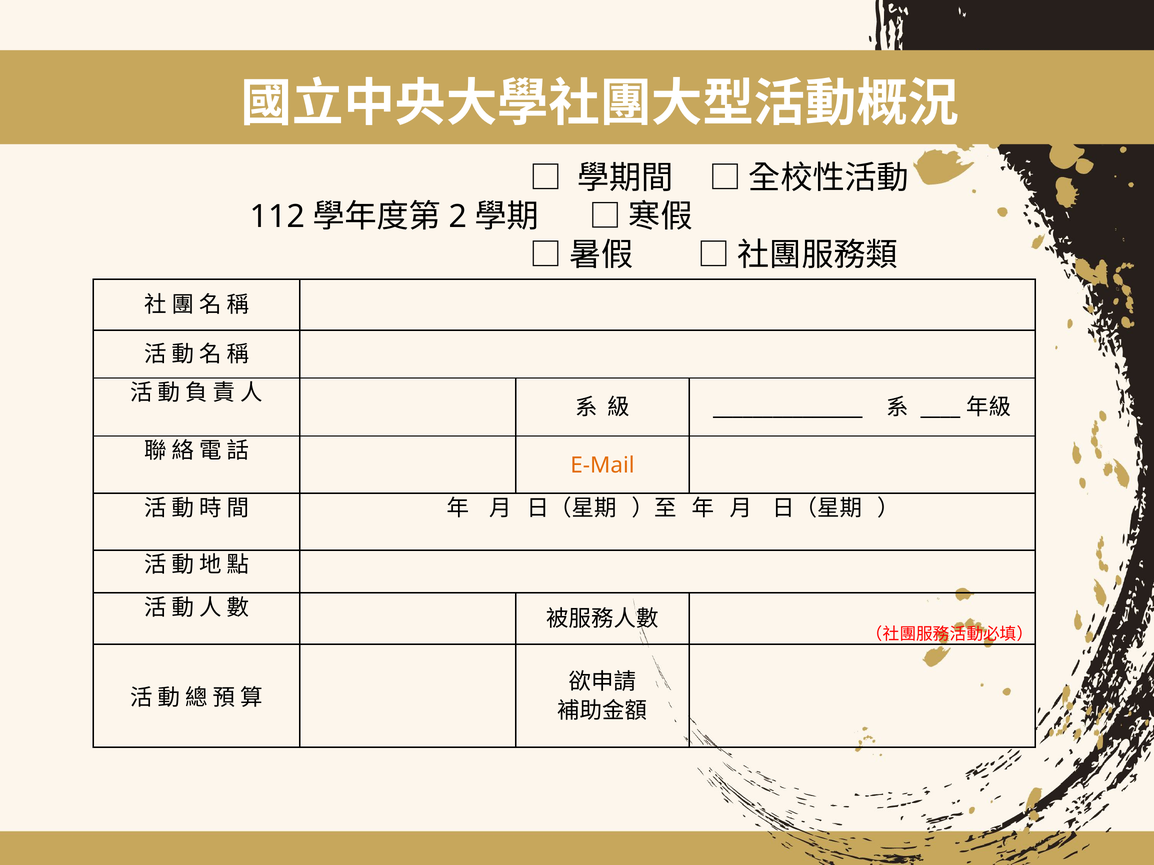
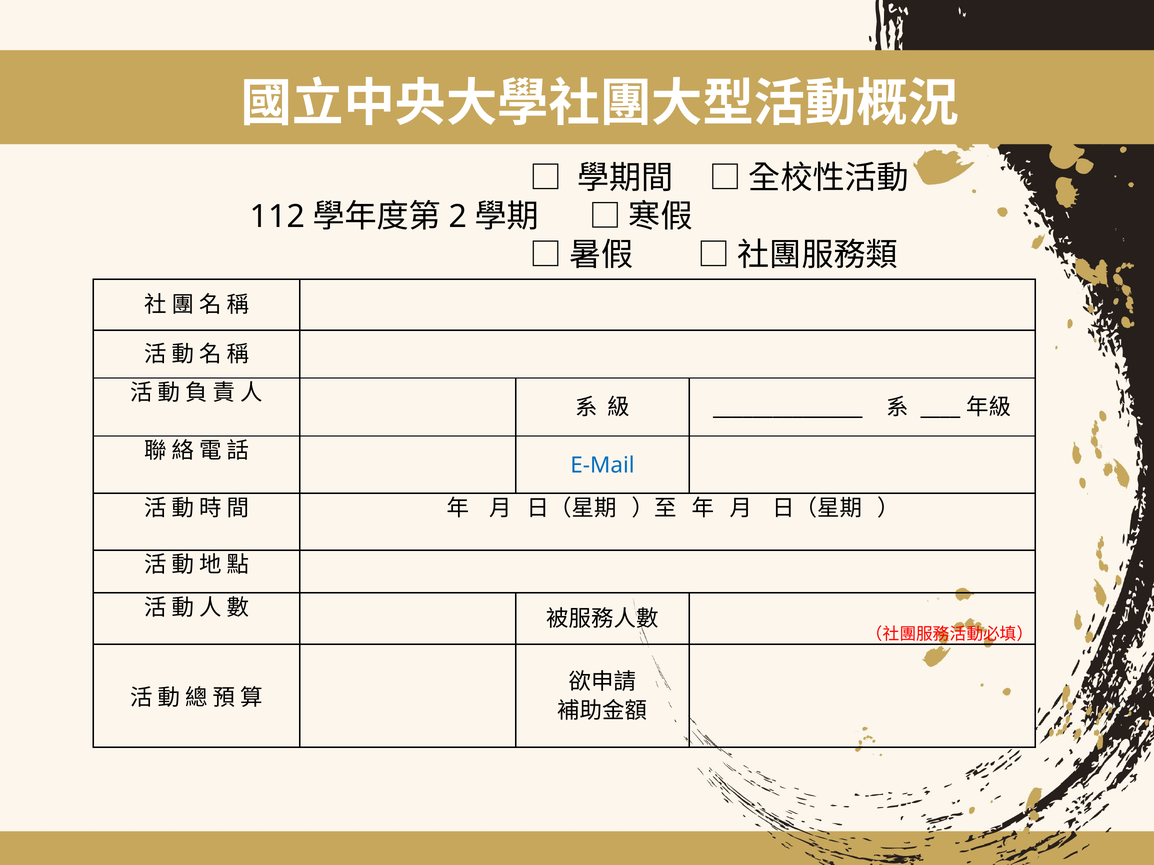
E-Mail colour: orange -> blue
